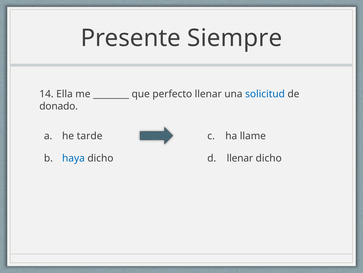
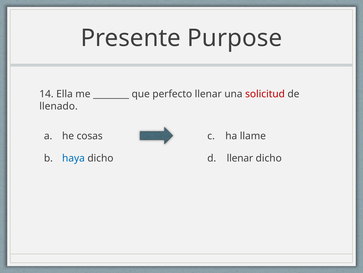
Siempre: Siempre -> Purpose
solicitud colour: blue -> red
donado: donado -> llenado
tarde: tarde -> cosas
